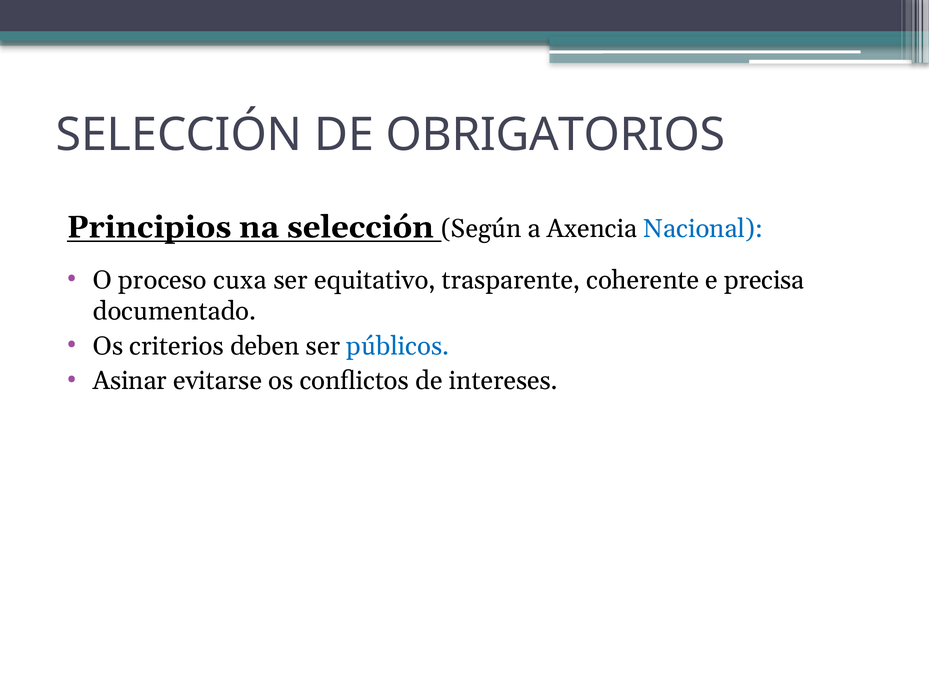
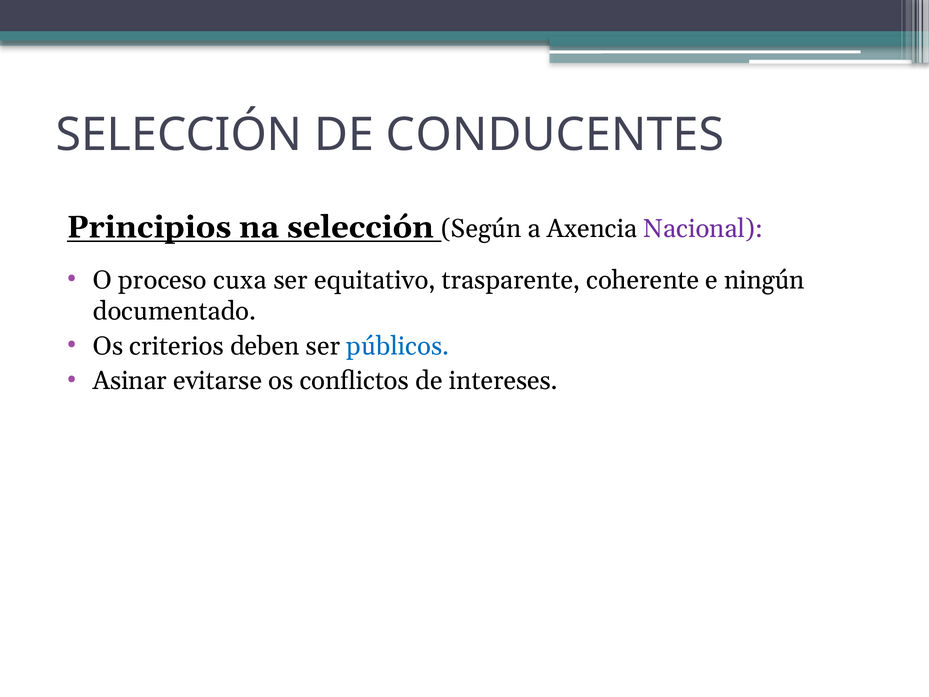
OBRIGATORIOS: OBRIGATORIOS -> CONDUCENTES
Nacional colour: blue -> purple
precisa: precisa -> ningún
